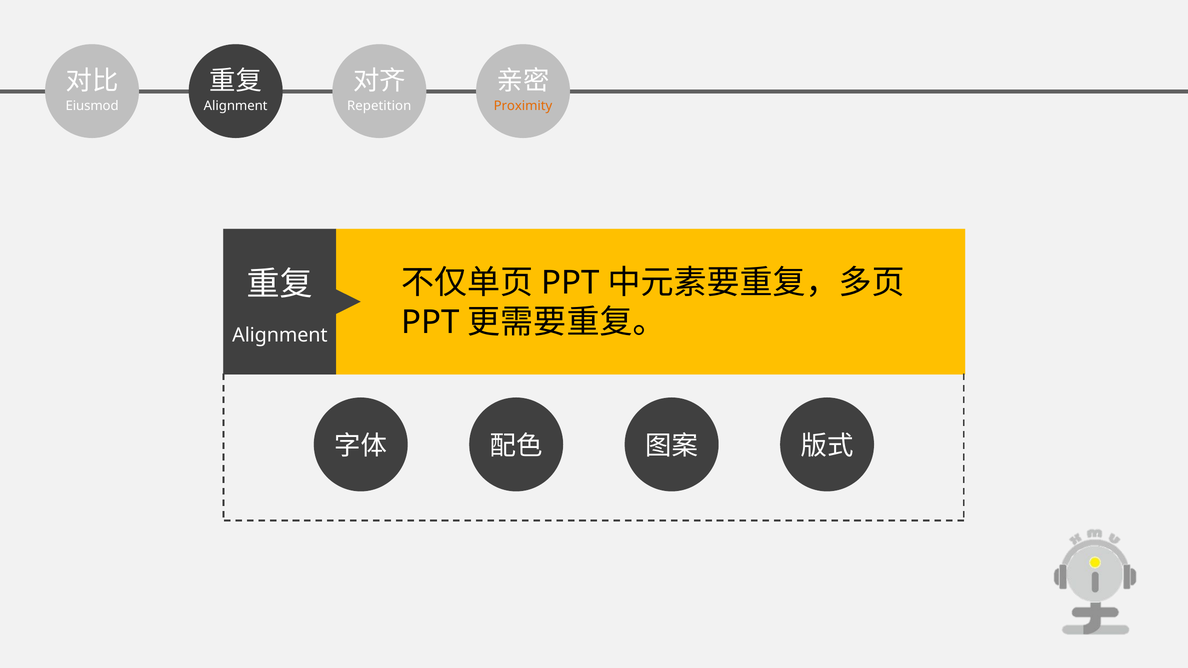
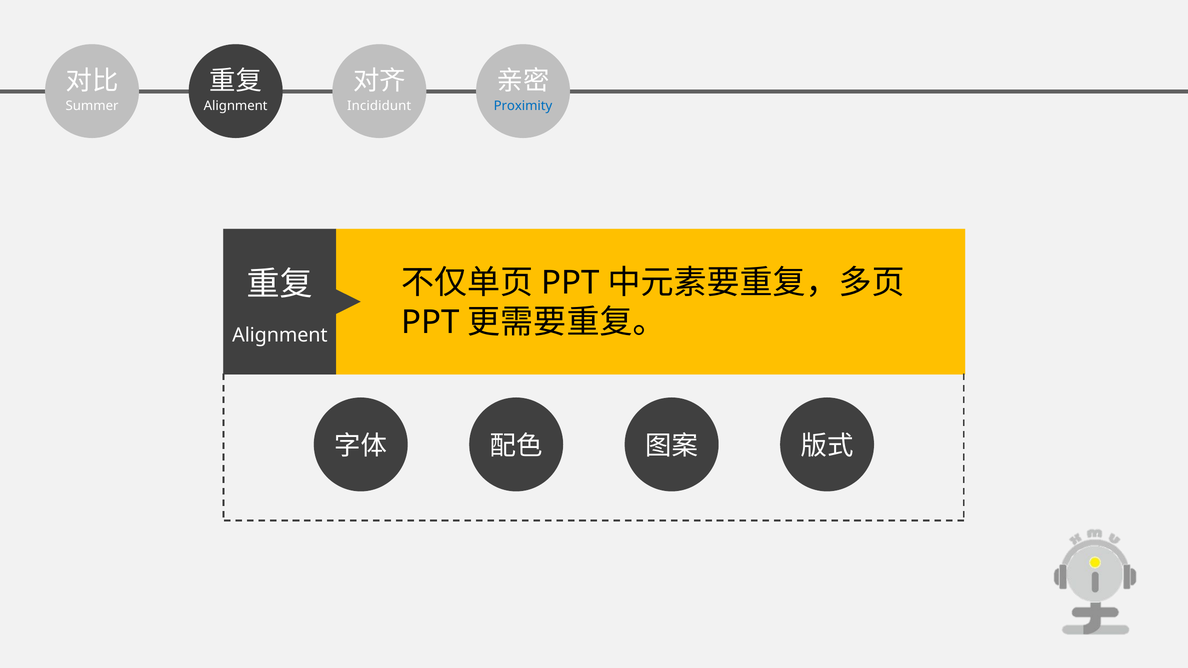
Eiusmod: Eiusmod -> Summer
Repetition: Repetition -> Incididunt
Proximity colour: orange -> blue
